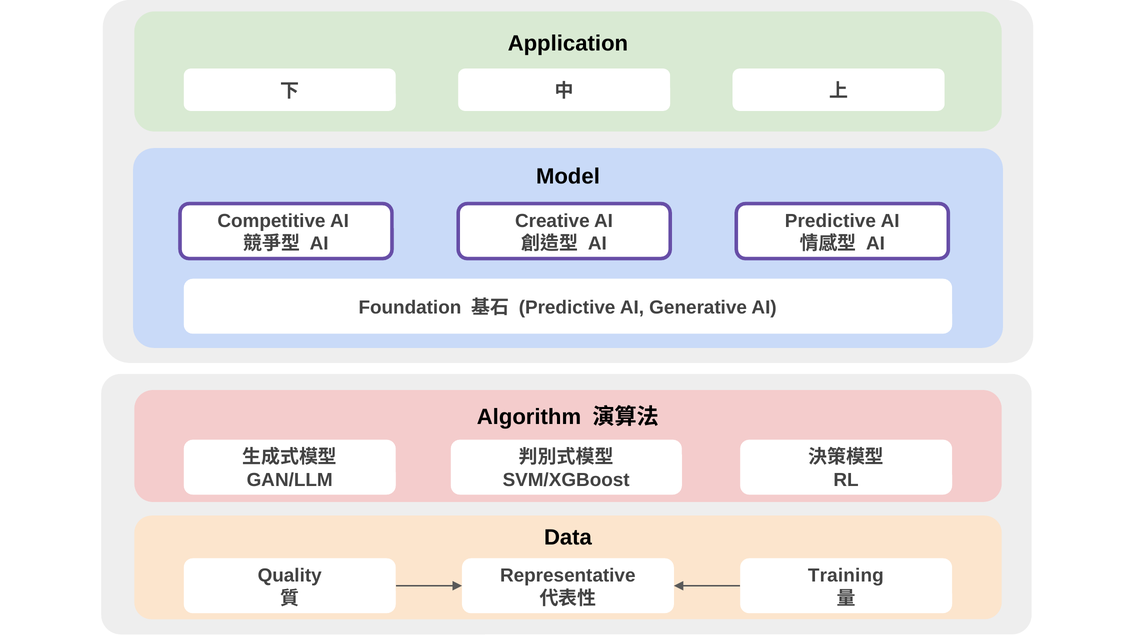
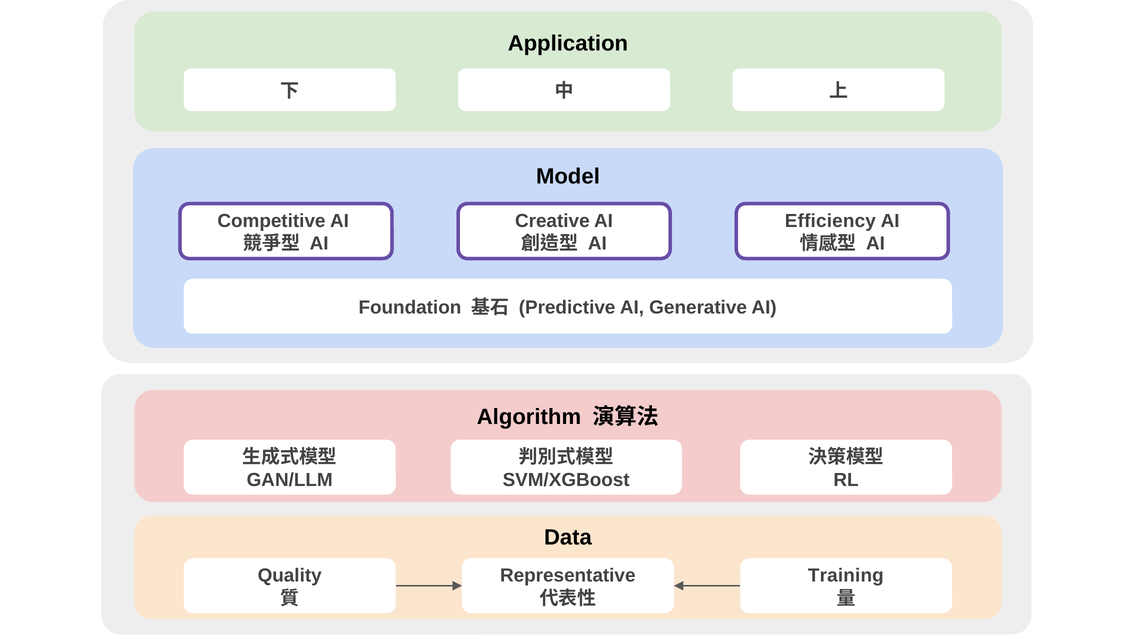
Predictive at (830, 221): Predictive -> Efficiency
